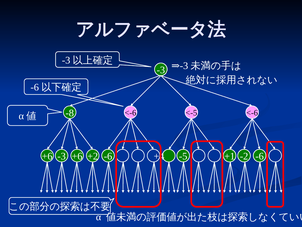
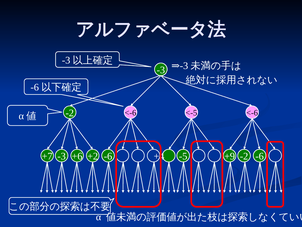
-8 at (70, 113): -8 -> -2
+6 at (47, 156): +6 -> +7
+1: +1 -> +9
